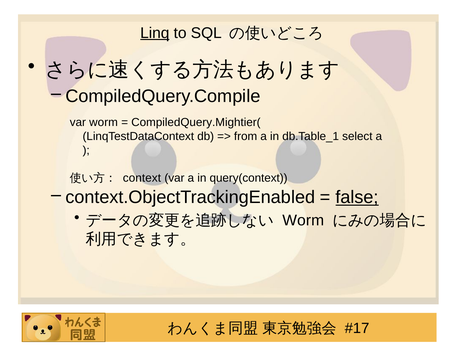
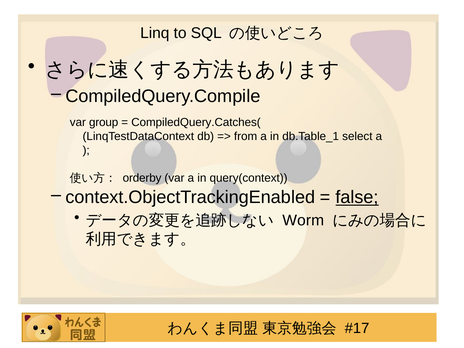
Linq underline: present -> none
var worm: worm -> group
CompiledQuery.Mightier(: CompiledQuery.Mightier( -> CompiledQuery.Catches(
context: context -> orderby
